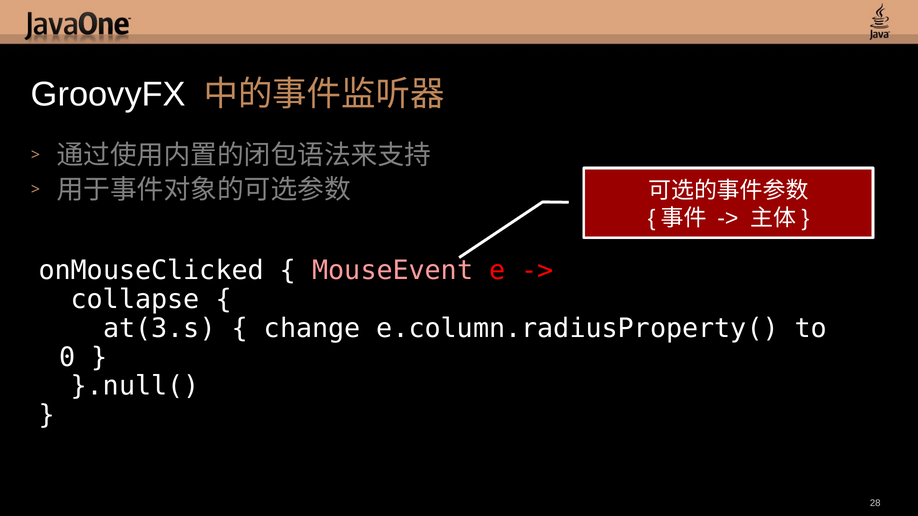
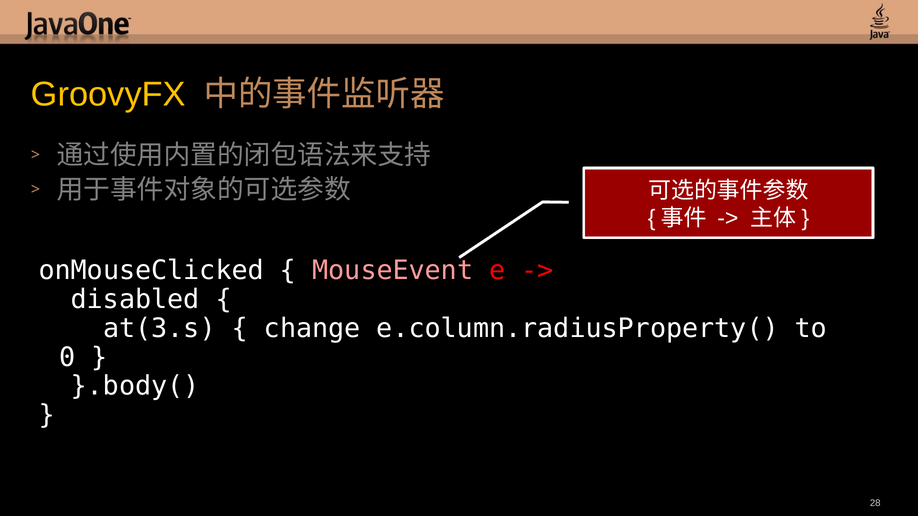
GroovyFX colour: white -> yellow
collapse: collapse -> disabled
}.null(: }.null( -> }.body(
